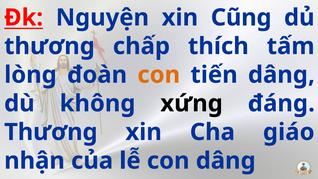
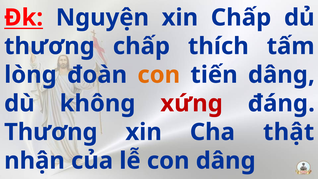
xin Cũng: Cũng -> Chấp
xứng colour: black -> red
giáo: giáo -> thật
